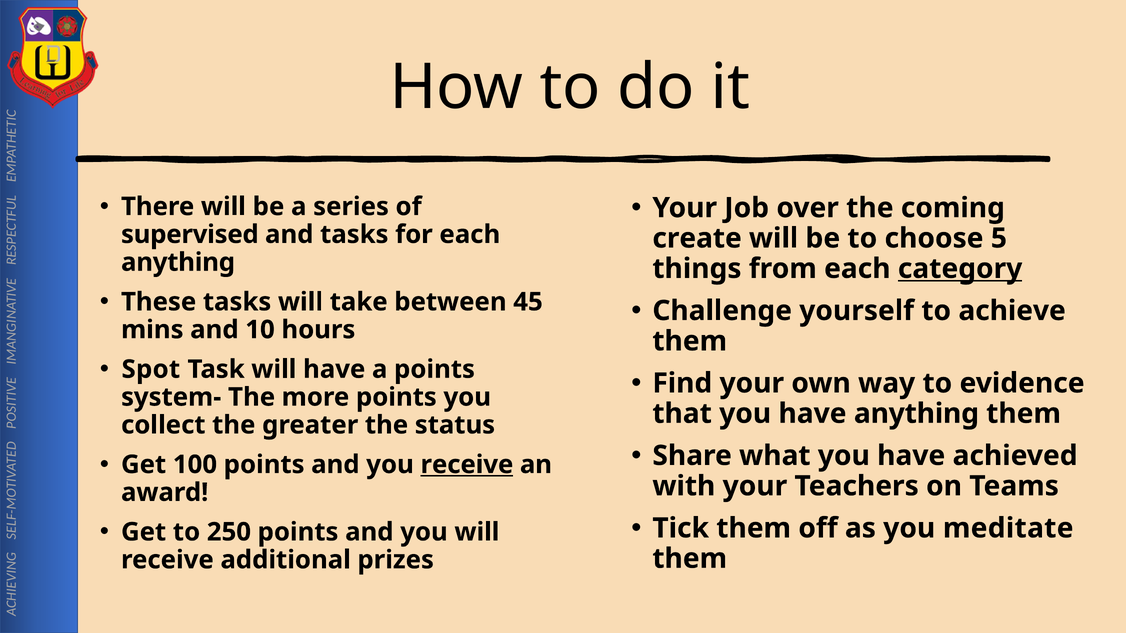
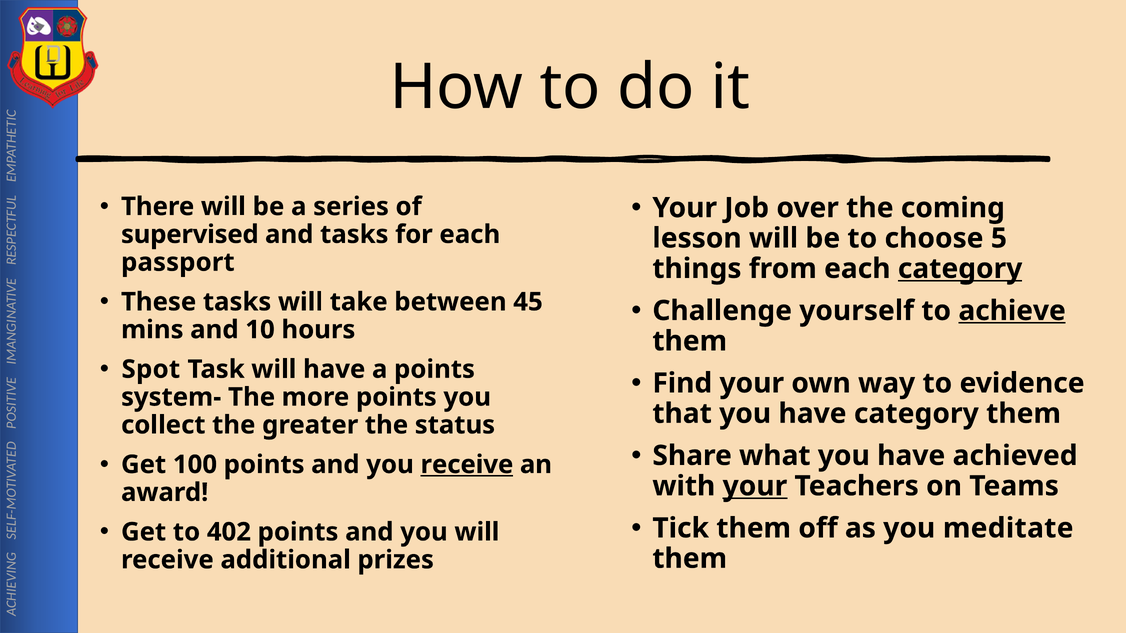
create: create -> lesson
anything at (178, 262): anything -> passport
achieve underline: none -> present
have anything: anything -> category
your at (755, 486) underline: none -> present
250: 250 -> 402
